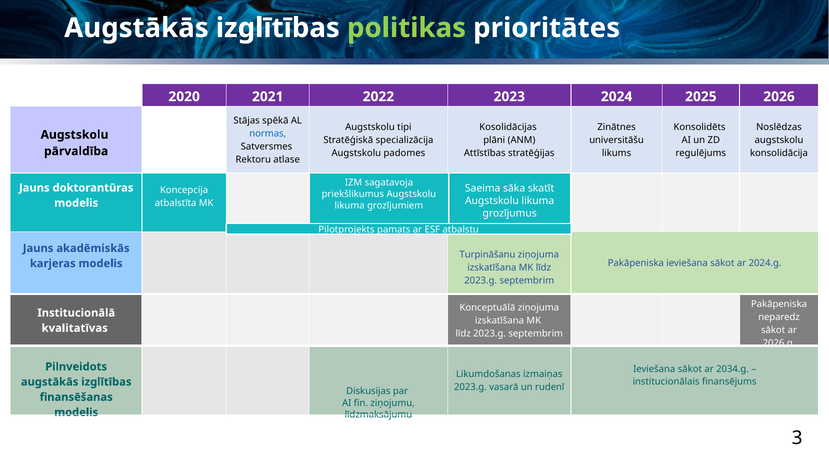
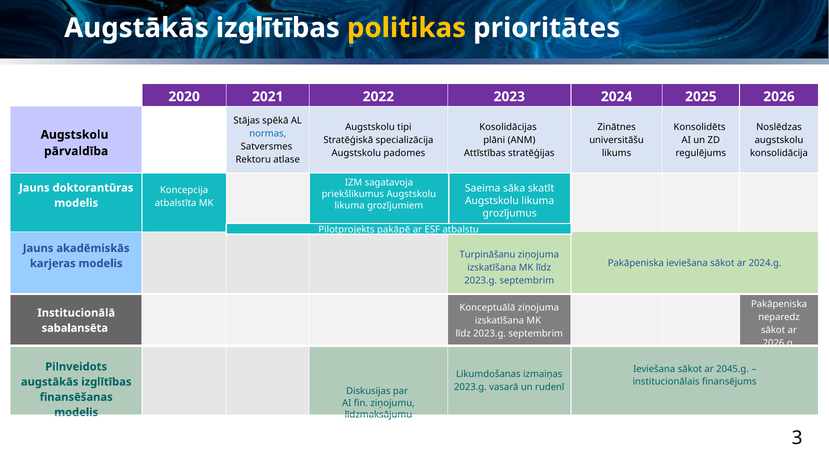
politikas colour: light green -> yellow
pamats: pamats -> pakāpē
kvalitatīvas: kvalitatīvas -> sabalansēta
2034.g: 2034.g -> 2045.g
